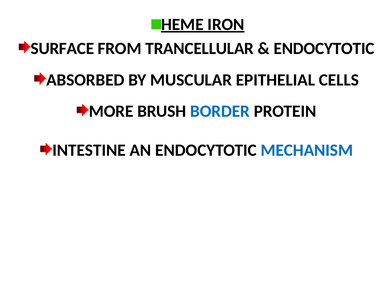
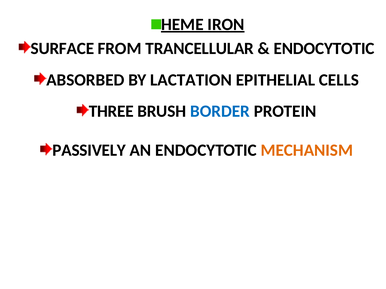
MUSCULAR: MUSCULAR -> LACTATION
MORE: MORE -> THREE
INTESTINE: INTESTINE -> PASSIVELY
MECHANISM colour: blue -> orange
